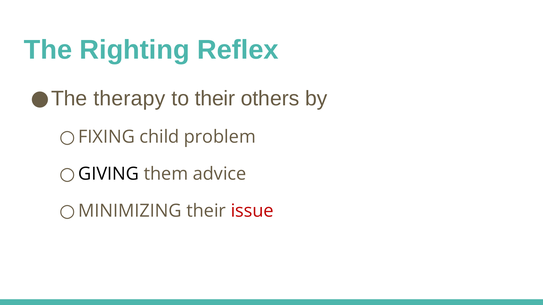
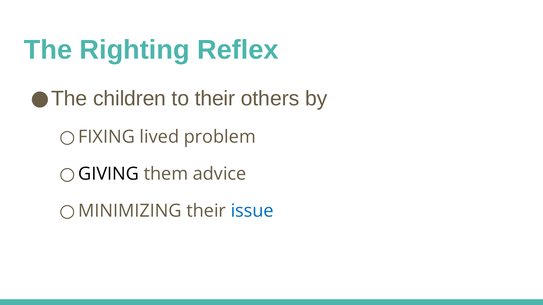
therapy: therapy -> children
child: child -> lived
issue colour: red -> blue
